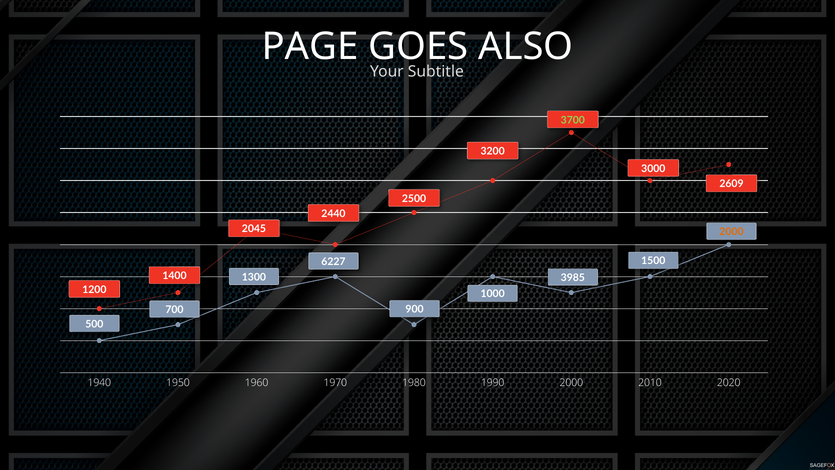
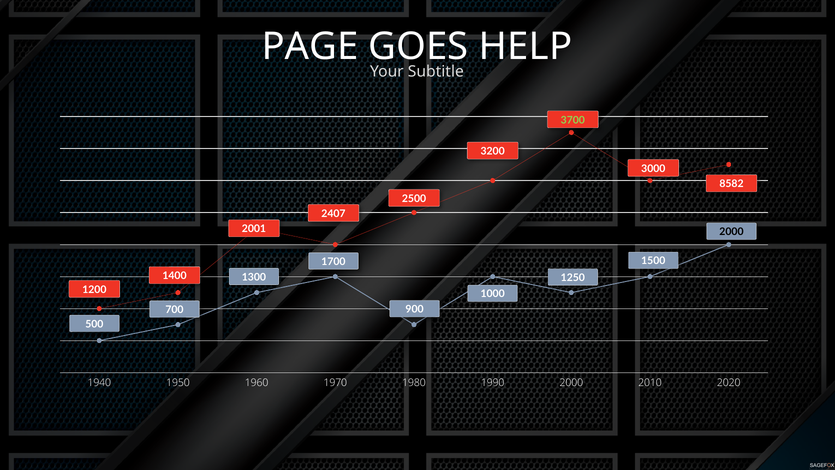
ALSO: ALSO -> HELP
2609: 2609 -> 8582
2440: 2440 -> 2407
2045: 2045 -> 2001
2000 at (731, 232) colour: orange -> black
6227: 6227 -> 1700
3985: 3985 -> 1250
